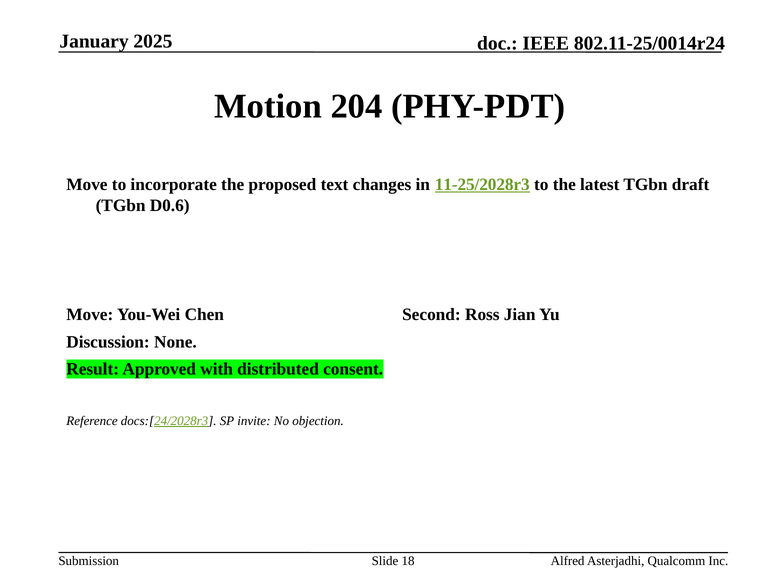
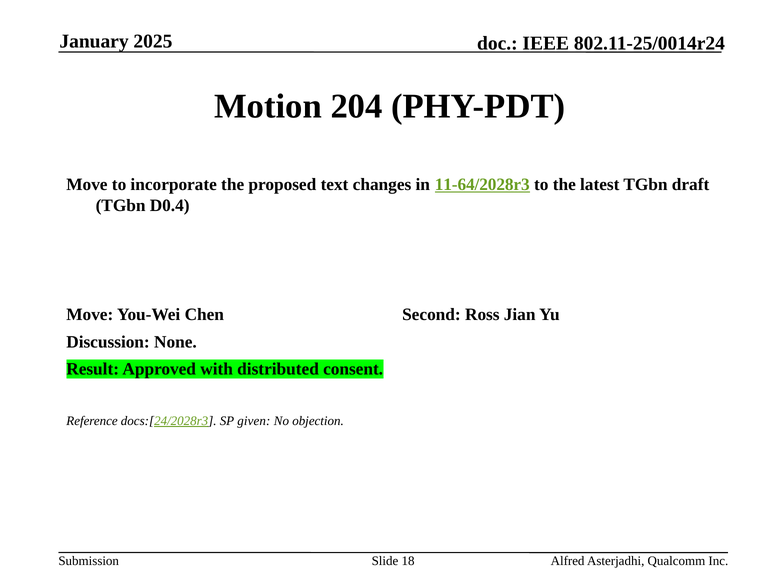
11-25/2028r3: 11-25/2028r3 -> 11-64/2028r3
D0.6: D0.6 -> D0.4
invite: invite -> given
